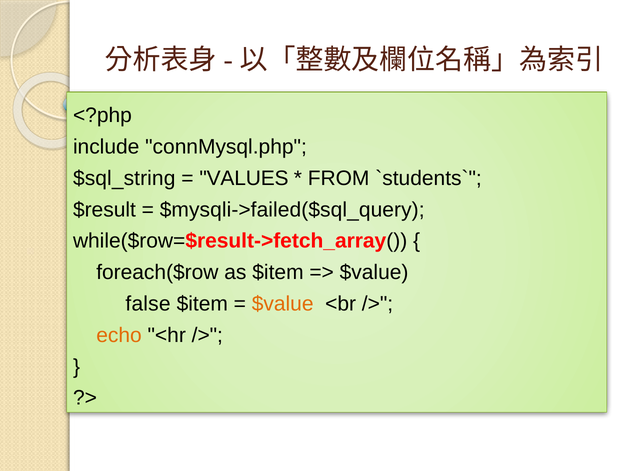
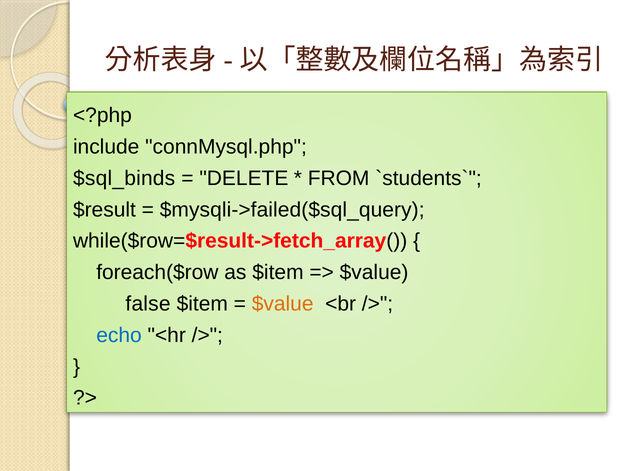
$sql_string: $sql_string -> $sql_binds
VALUES: VALUES -> DELETE
echo colour: orange -> blue
